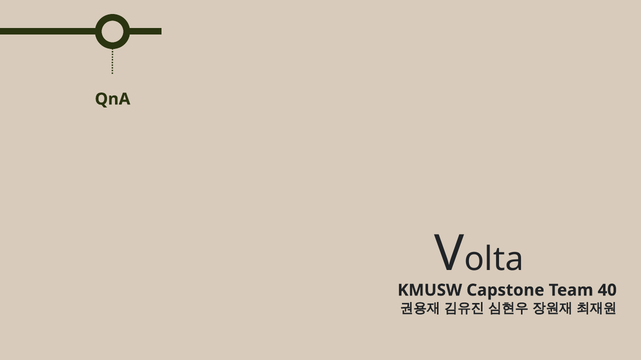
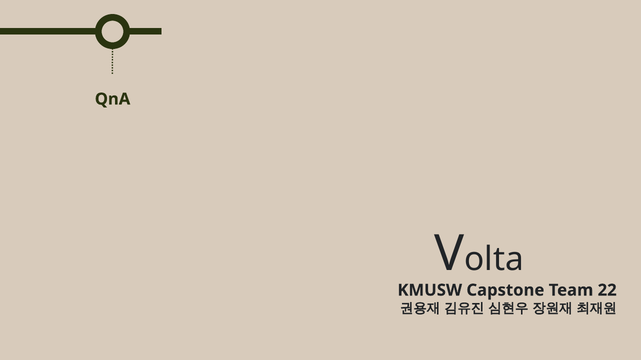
40: 40 -> 22
